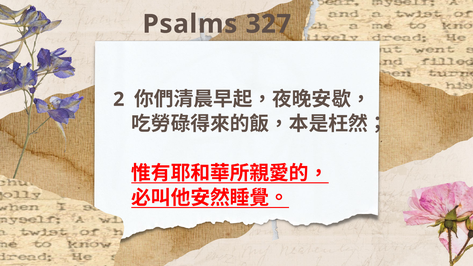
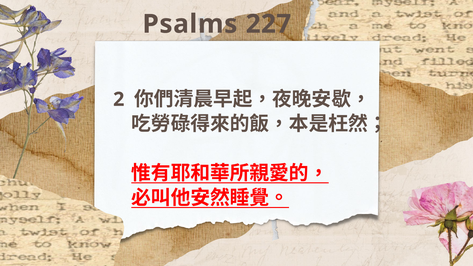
327: 327 -> 227
